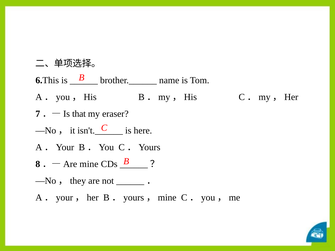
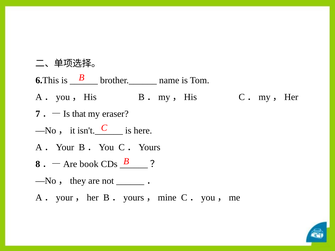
mine: mine -> book
